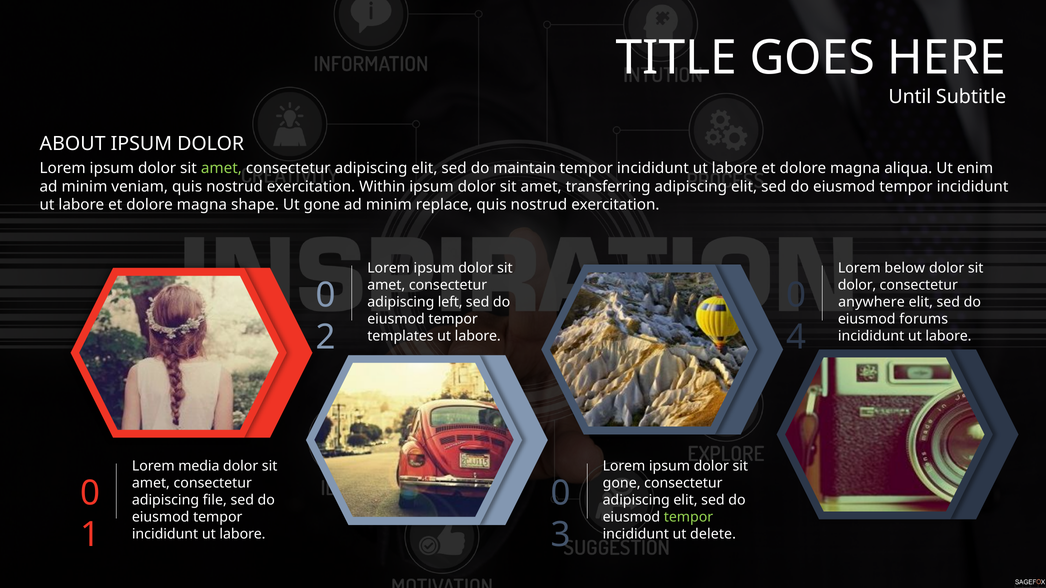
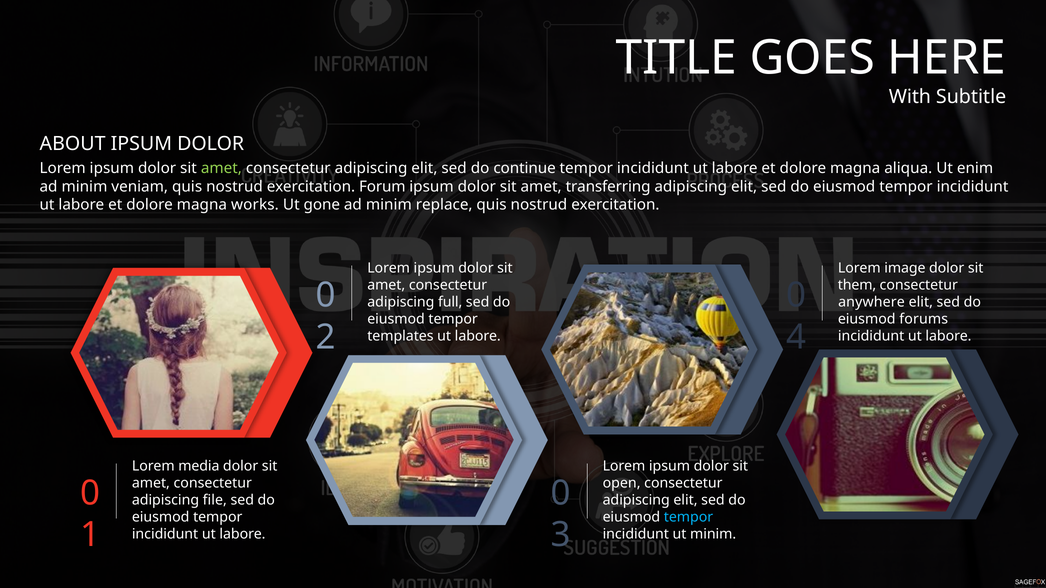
Until: Until -> With
maintain: maintain -> continue
Within: Within -> Forum
shape: shape -> works
below: below -> image
dolor at (857, 285): dolor -> them
left: left -> full
gone at (622, 483): gone -> open
tempor at (688, 517) colour: light green -> light blue
ut delete: delete -> minim
